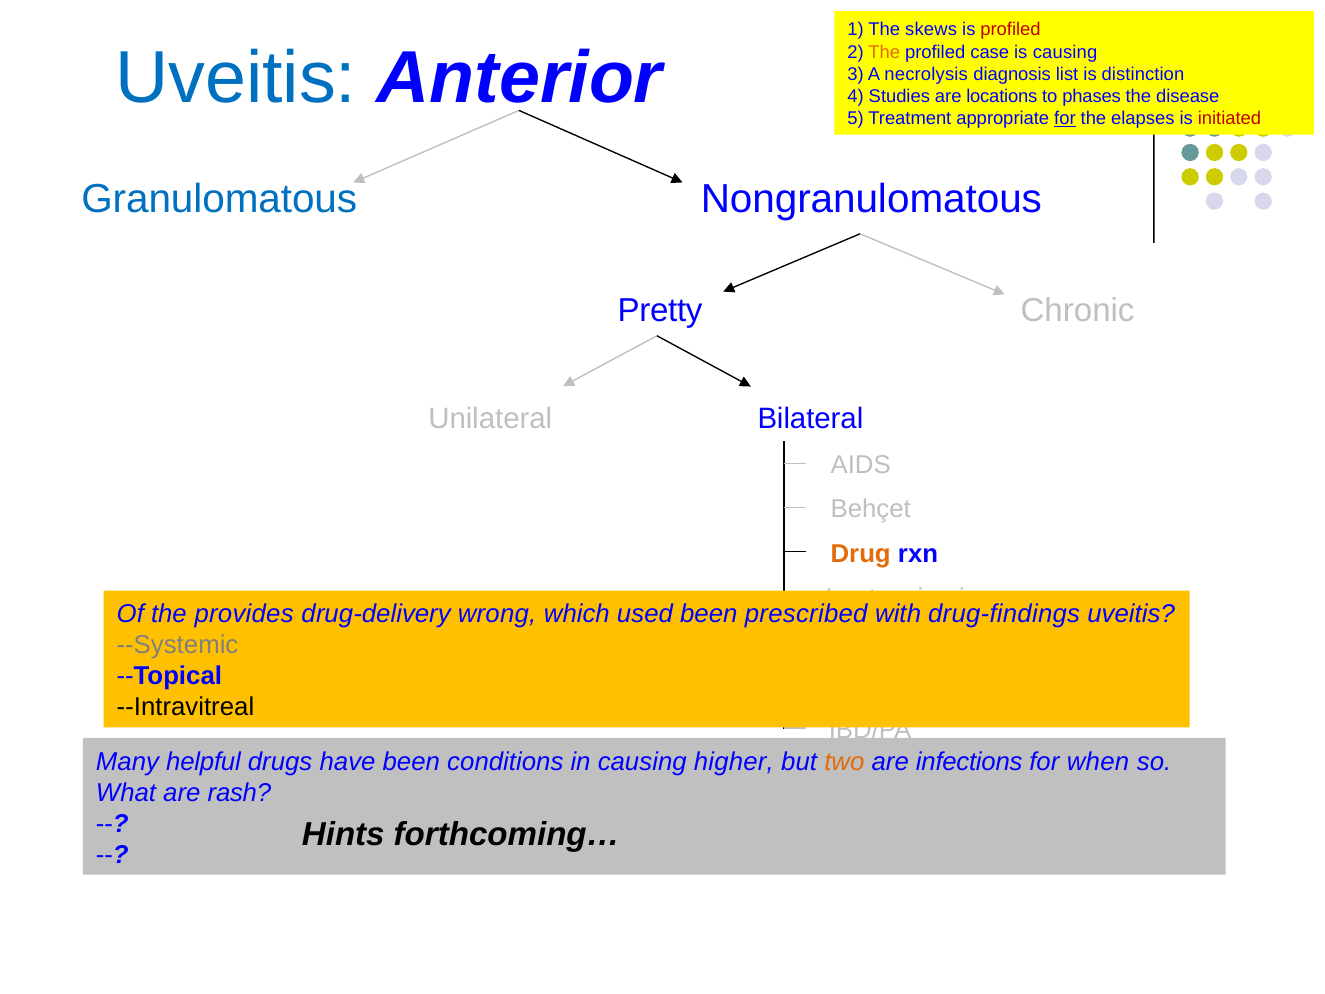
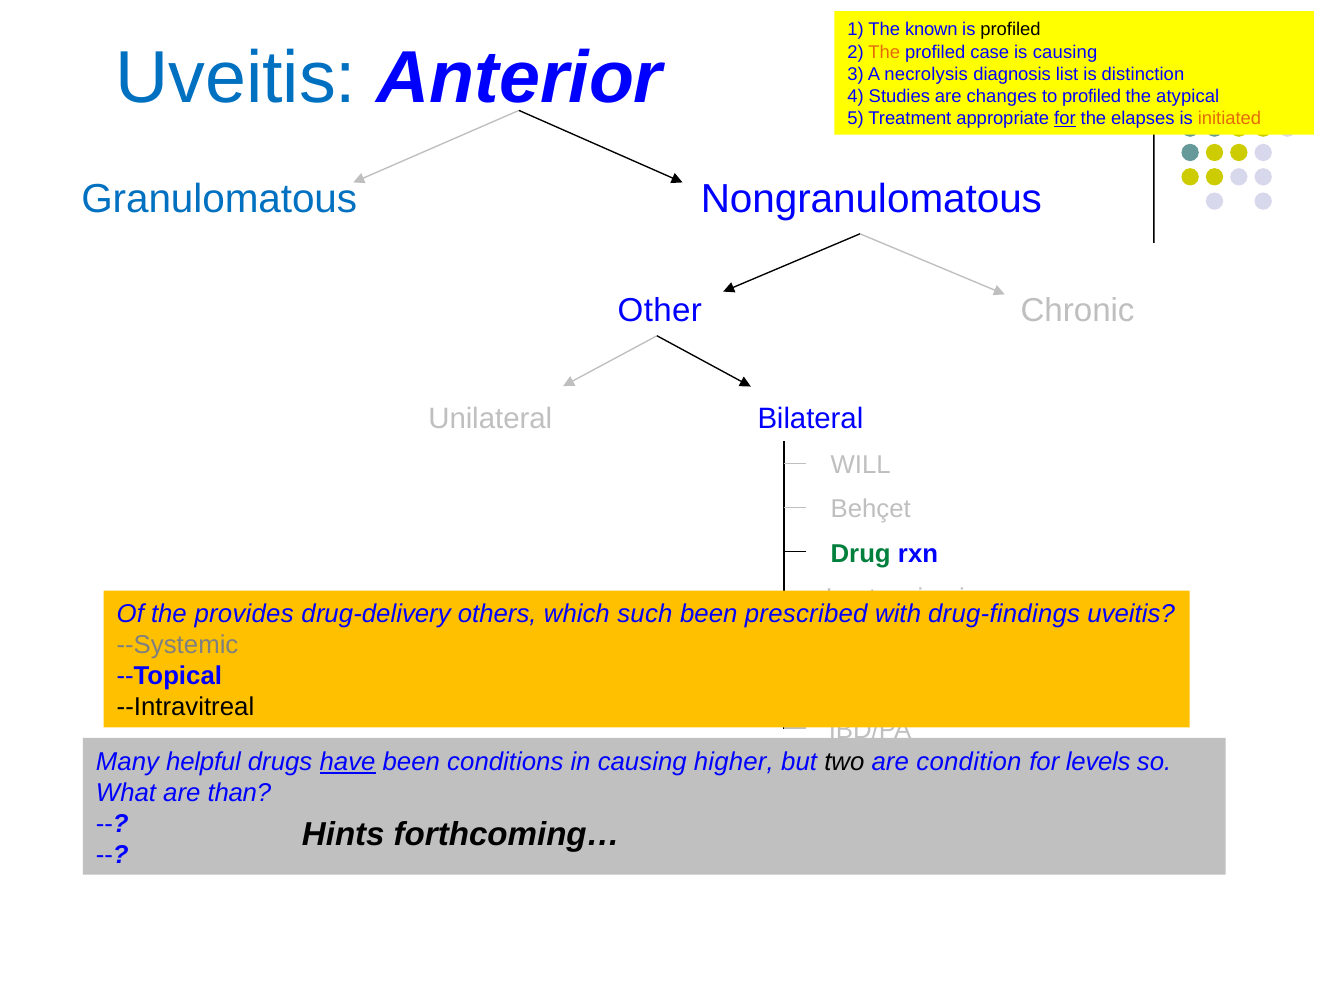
skews: skews -> known
profiled at (1010, 30) colour: red -> black
locations: locations -> changes
to phases: phases -> profiled
disease: disease -> atypical
initiated colour: red -> orange
Pretty: Pretty -> Other
AIDS: AIDS -> WILL
Drug colour: orange -> green
wrong: wrong -> others
used: used -> such
have underline: none -> present
two colour: orange -> black
infections: infections -> condition
when: when -> levels
rash: rash -> than
